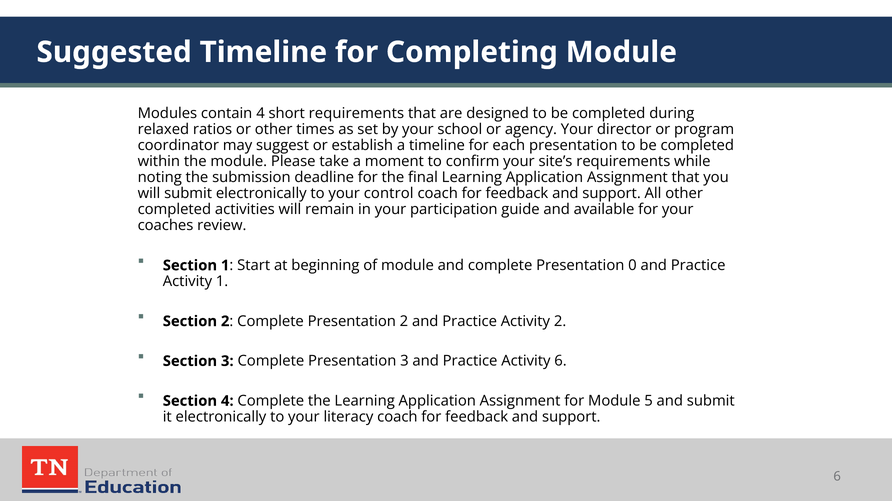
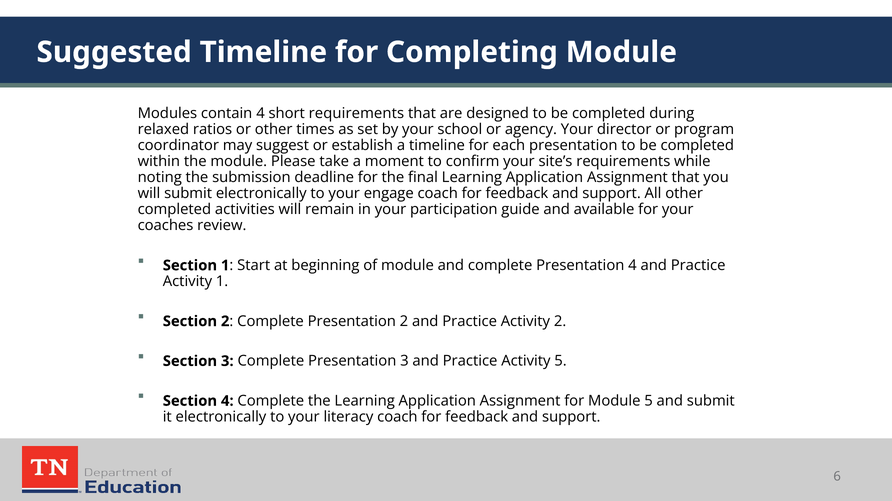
control: control -> engage
Presentation 0: 0 -> 4
Activity 6: 6 -> 5
